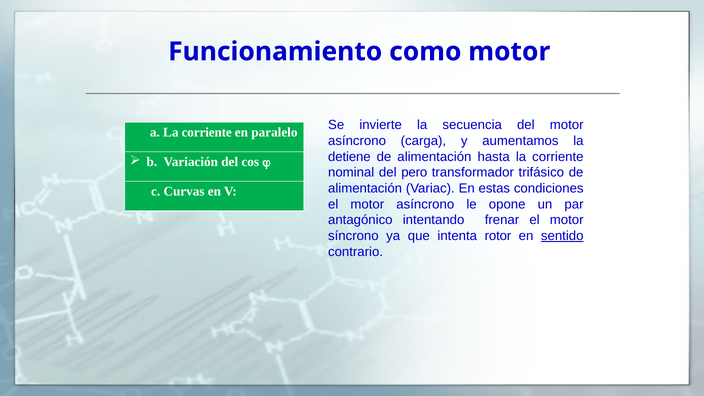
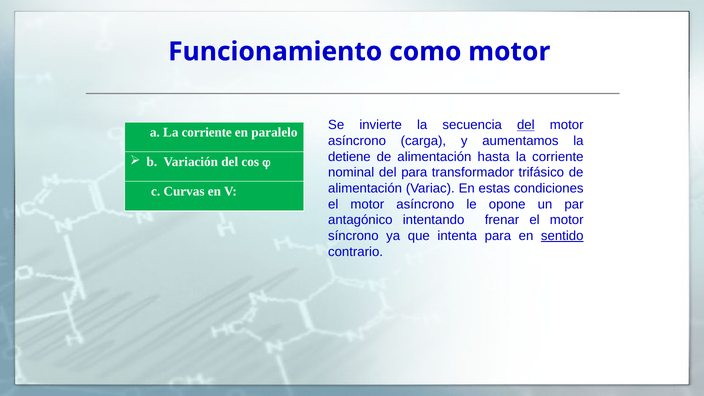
del at (526, 125) underline: none -> present
del pero: pero -> para
intenta rotor: rotor -> para
